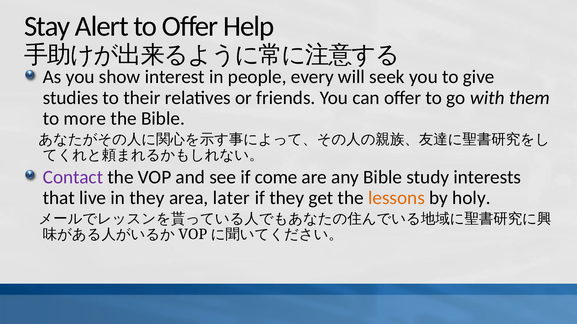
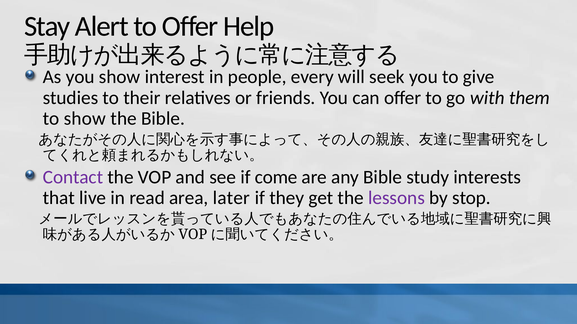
to more: more -> show
in they: they -> read
lessons colour: orange -> purple
holy: holy -> stop
